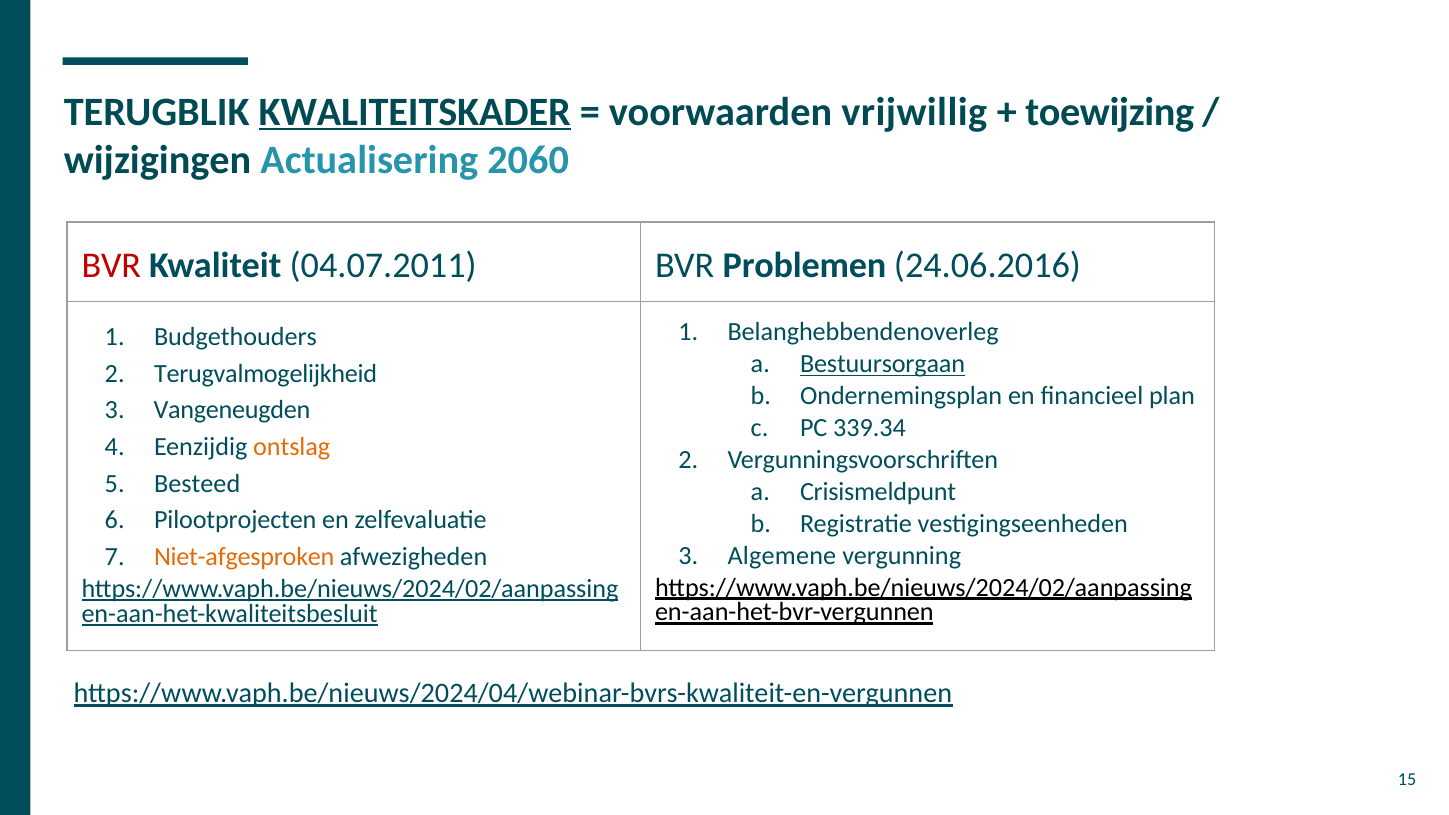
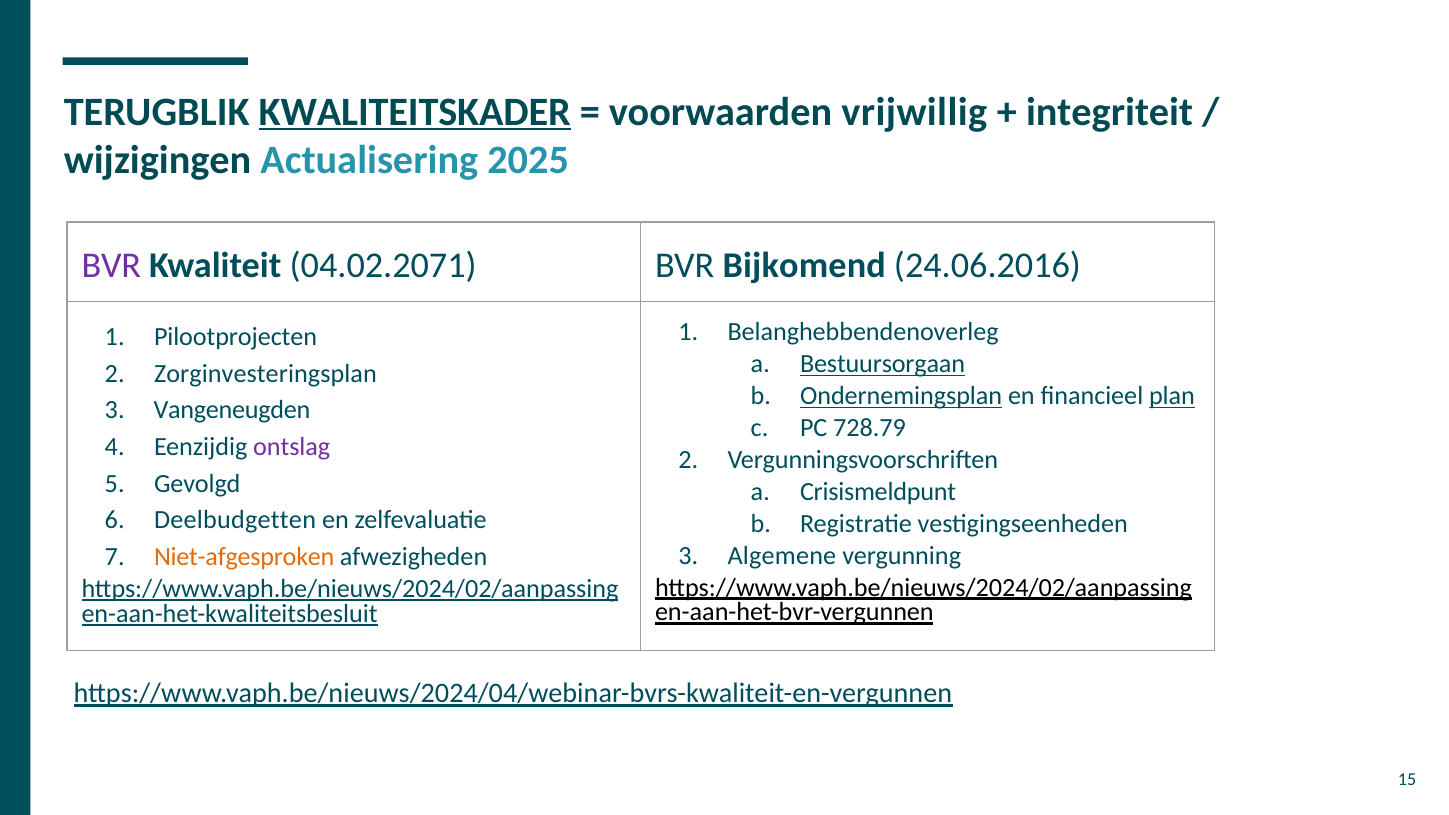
toewijzing: toewijzing -> integriteit
2060: 2060 -> 2025
BVR at (111, 266) colour: red -> purple
04.07.2011: 04.07.2011 -> 04.02.2071
Problemen: Problemen -> Bijkomend
Budgethouders: Budgethouders -> Pilootprojecten
Terugvalmogelijkheid: Terugvalmogelijkheid -> Zorginvesteringsplan
Ondernemingsplan underline: none -> present
plan underline: none -> present
339.34: 339.34 -> 728.79
ontslag colour: orange -> purple
Besteed: Besteed -> Gevolgd
Pilootprojecten: Pilootprojecten -> Deelbudgetten
